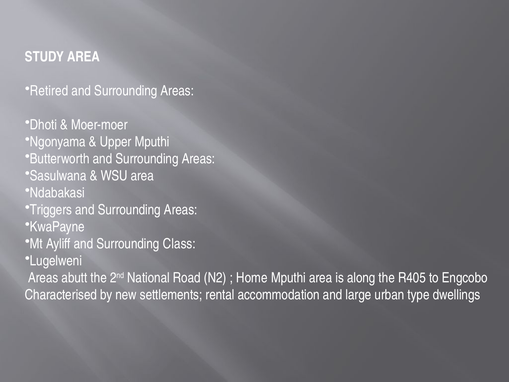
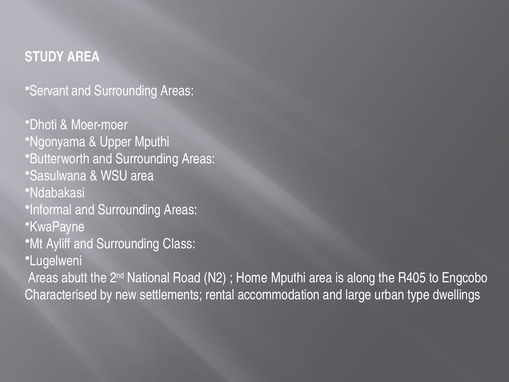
Retired: Retired -> Servant
Triggers: Triggers -> Informal
